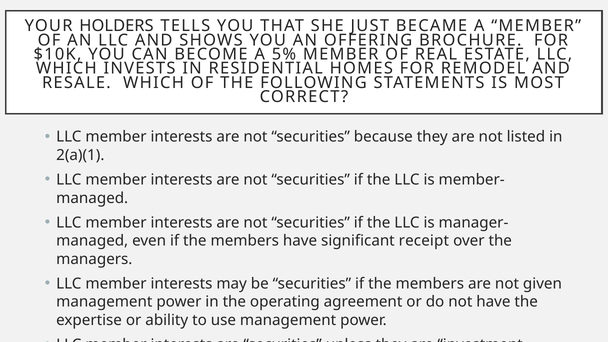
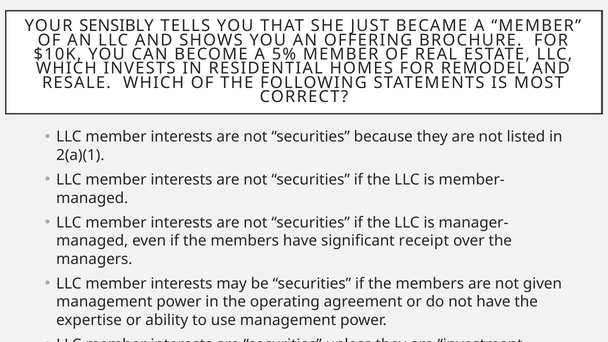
HOLDERS: HOLDERS -> SENSIBLY
